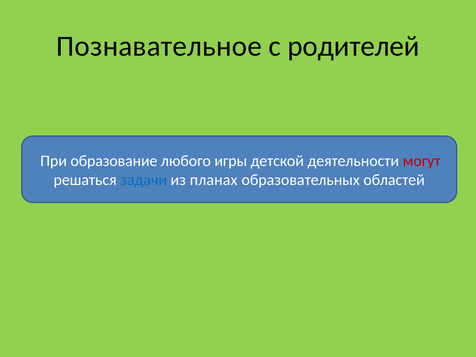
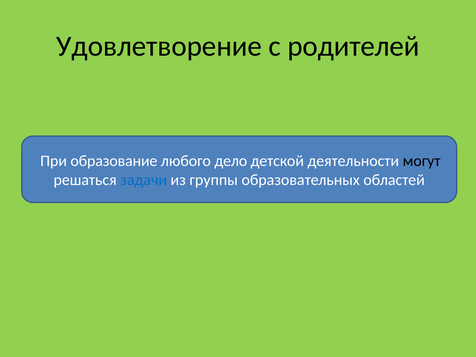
Познавательное: Познавательное -> Удовлетворение
игры: игры -> дело
могут colour: red -> black
планах: планах -> группы
